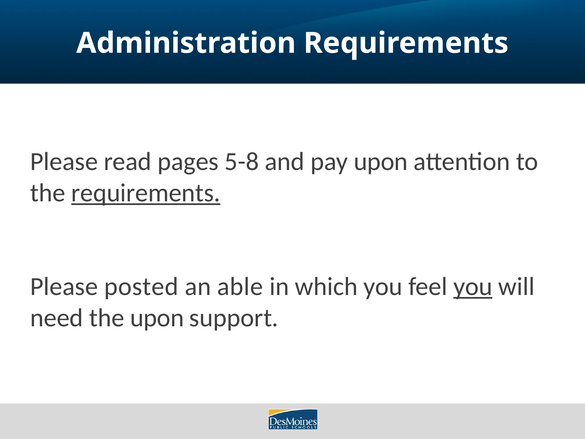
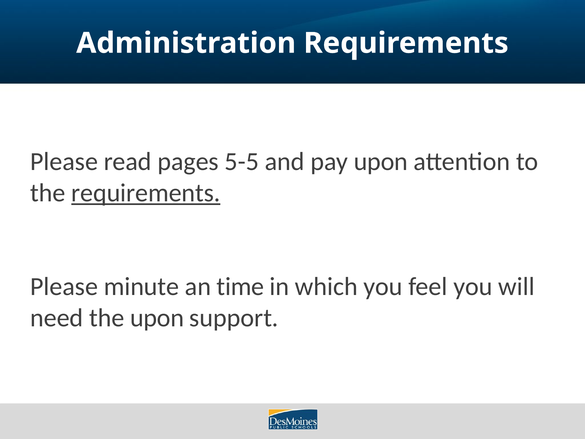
5-8: 5-8 -> 5-5
posted: posted -> minute
able: able -> time
you at (473, 286) underline: present -> none
